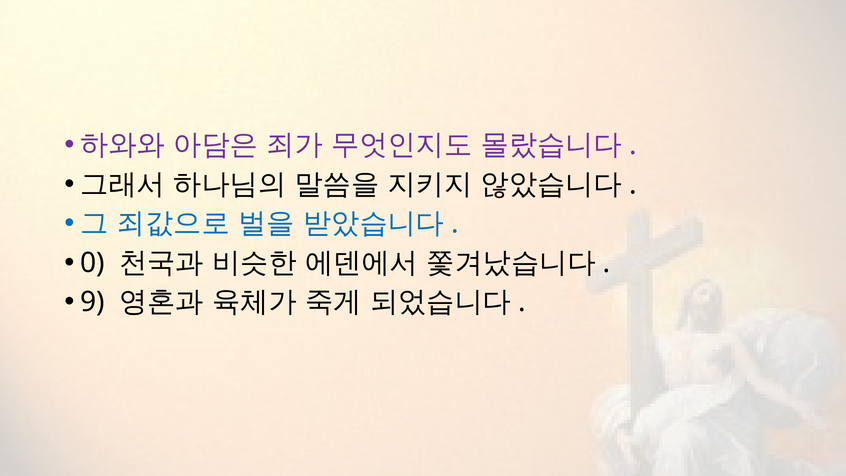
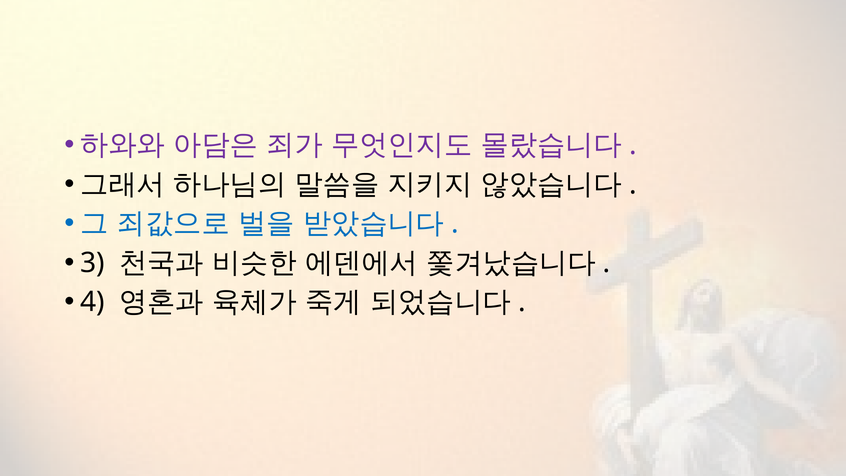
0: 0 -> 3
9: 9 -> 4
